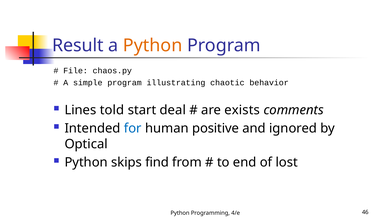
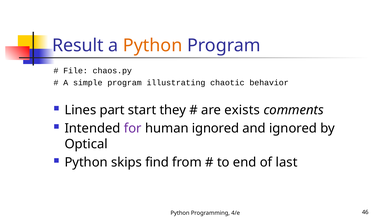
told: told -> part
deal: deal -> they
for colour: blue -> purple
human positive: positive -> ignored
lost: lost -> last
